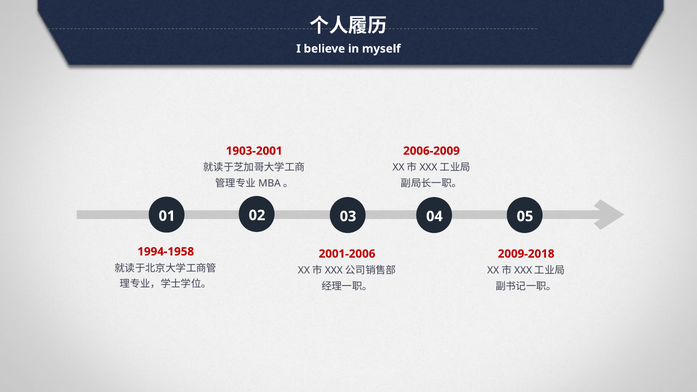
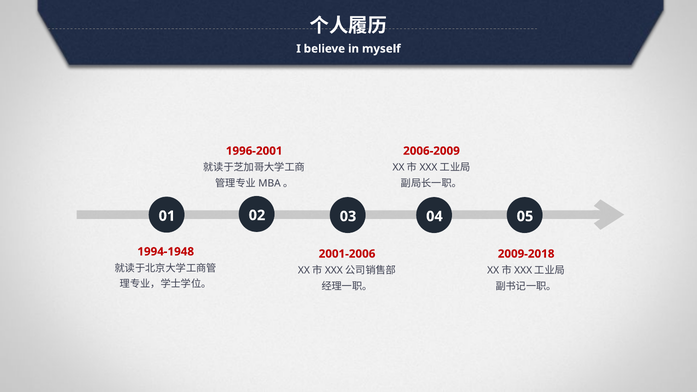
1903-2001: 1903-2001 -> 1996-2001
1994-1958: 1994-1958 -> 1994-1948
